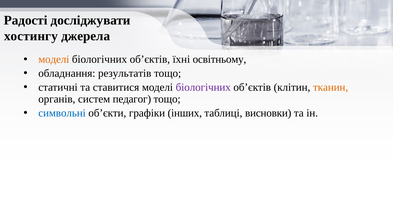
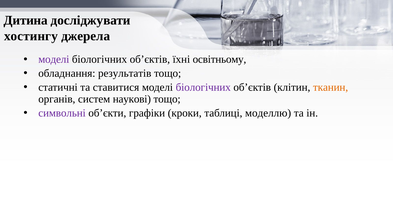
Радості: Радості -> Дитина
моделі at (54, 59) colour: orange -> purple
педагог: педагог -> наукові
символьні colour: blue -> purple
інших: інших -> кроки
висновки: висновки -> моделлю
